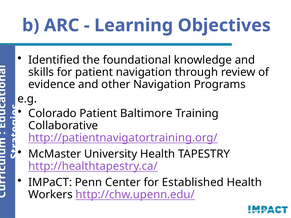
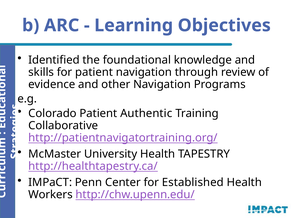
Baltimore: Baltimore -> Authentic
